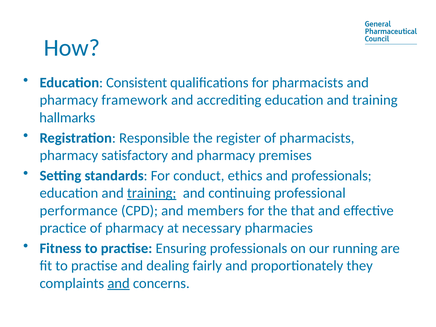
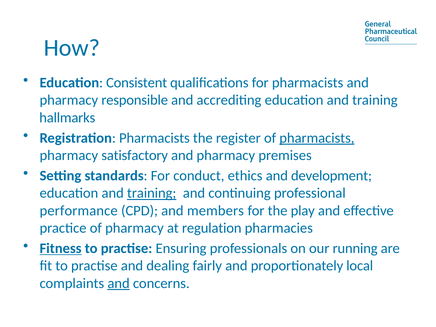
framework: framework -> responsible
Registration Responsible: Responsible -> Pharmacists
pharmacists at (317, 138) underline: none -> present
and professionals: professionals -> development
that: that -> play
necessary: necessary -> regulation
Fitness underline: none -> present
they: they -> local
